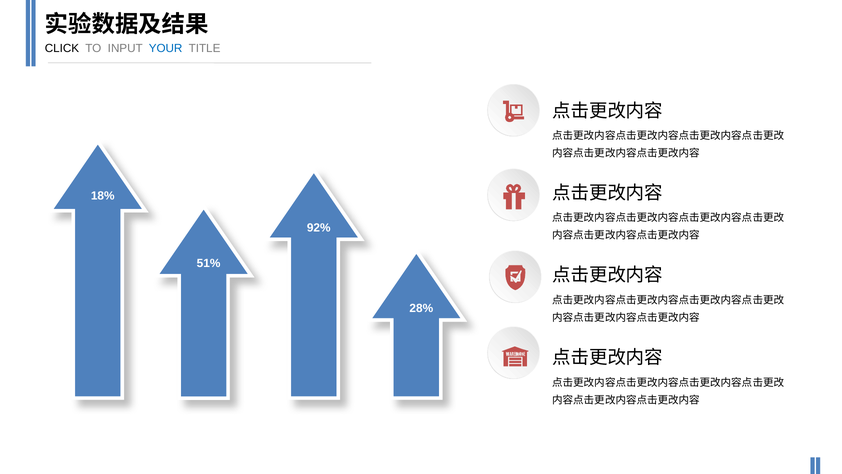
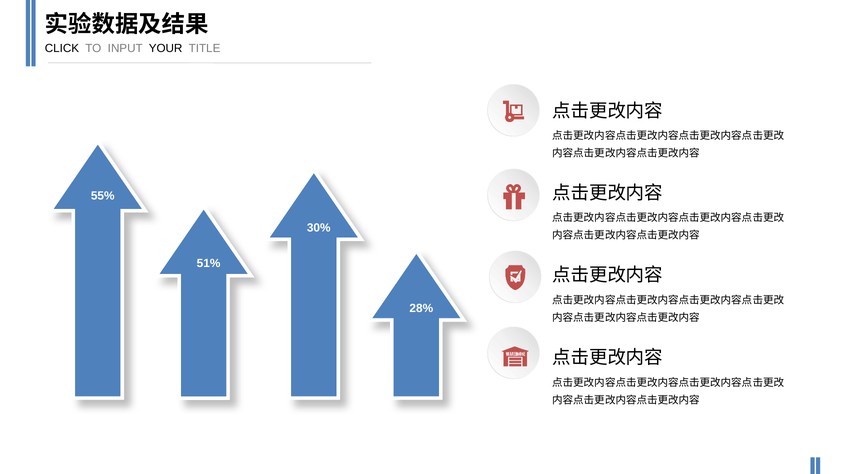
YOUR colour: blue -> black
18%: 18% -> 55%
92%: 92% -> 30%
